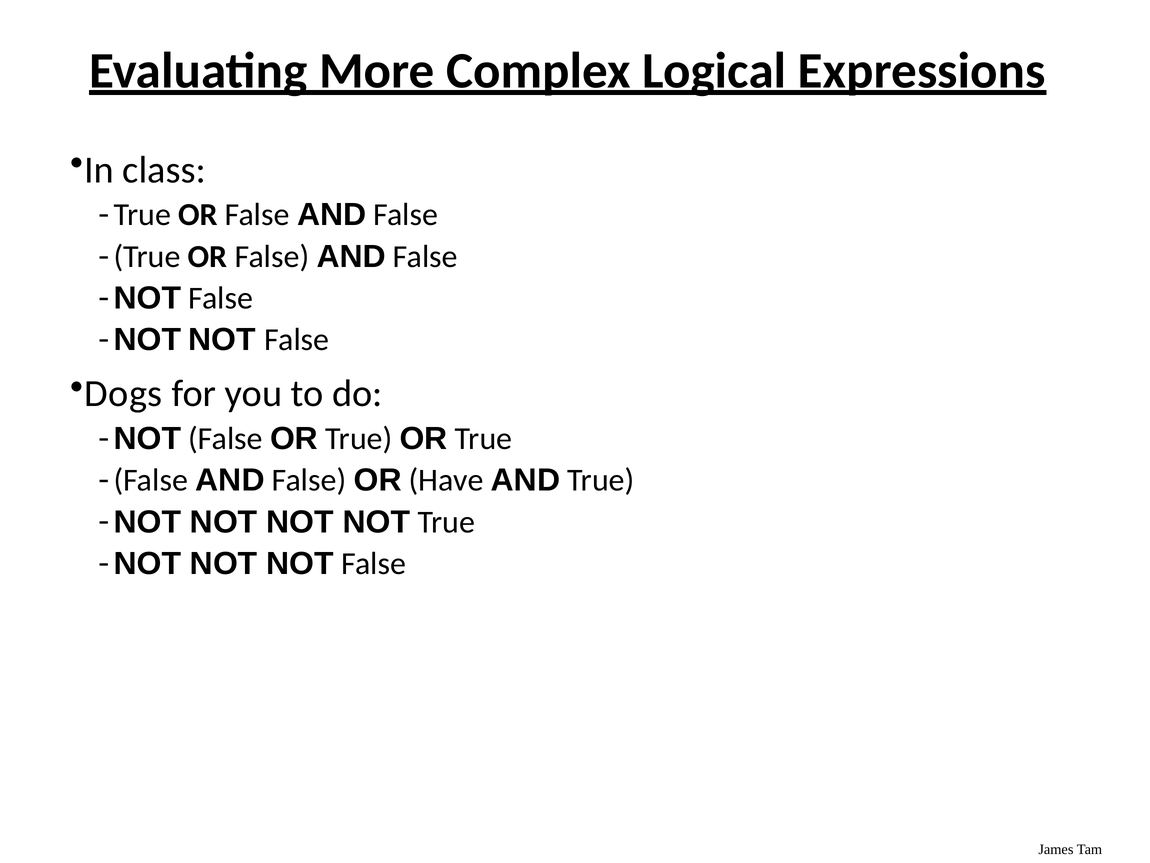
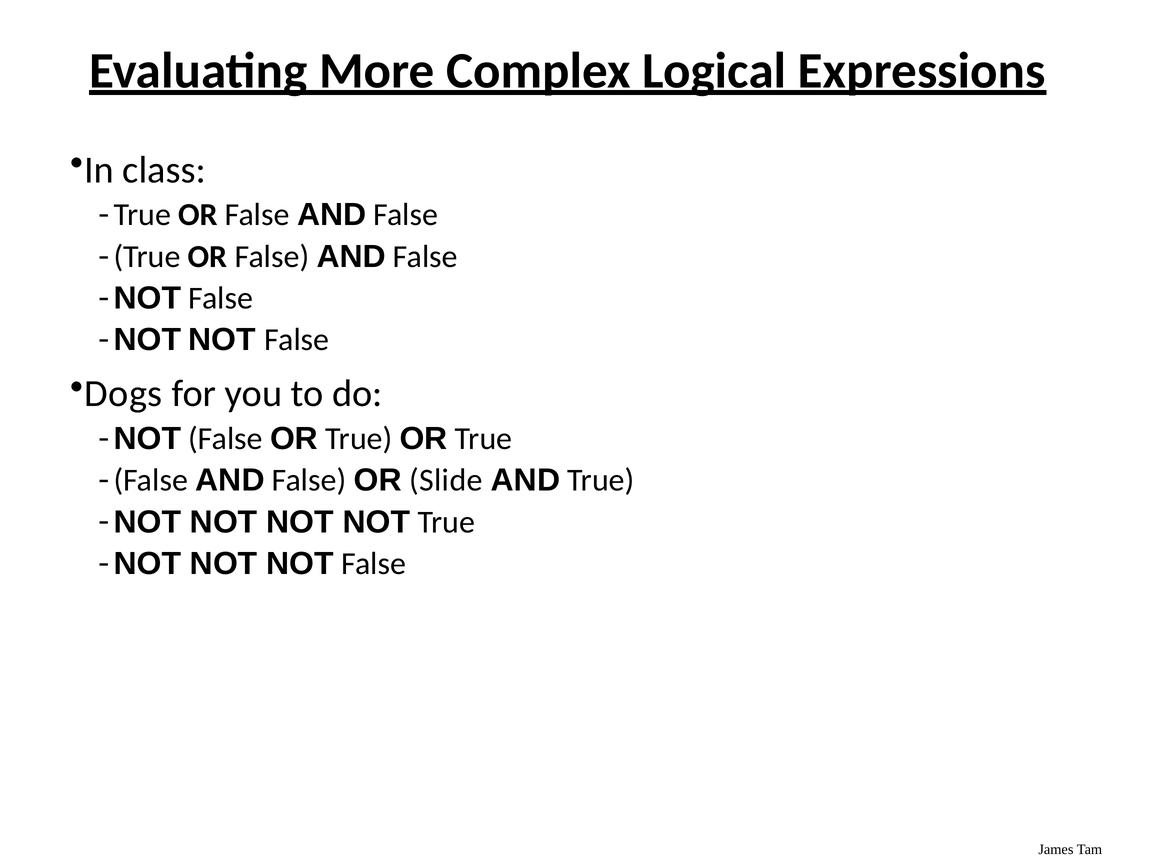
Have: Have -> Slide
